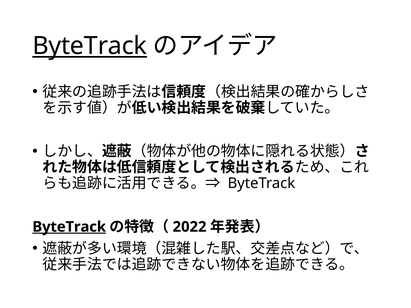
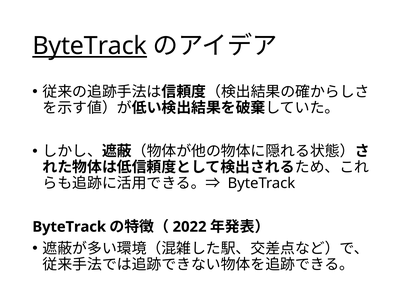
ByteTrack at (69, 227) underline: present -> none
